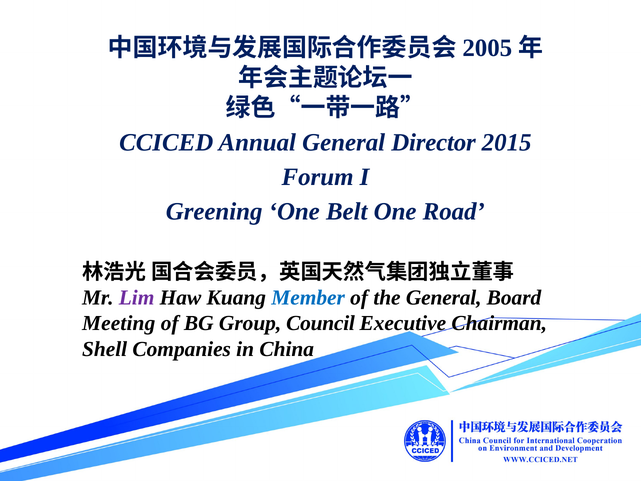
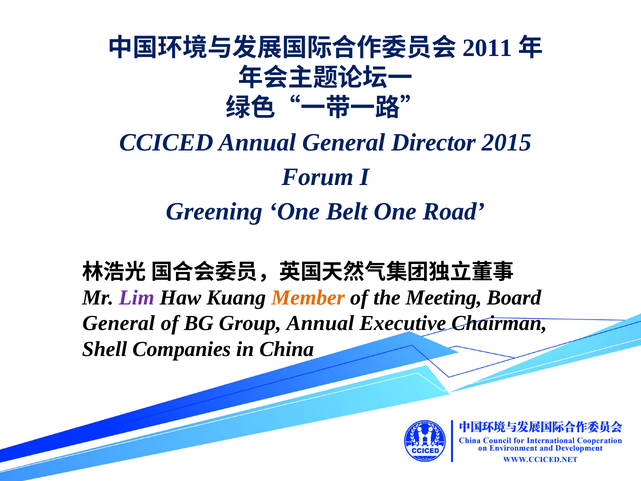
2005: 2005 -> 2011
Member colour: blue -> orange
the General: General -> Meeting
Meeting at (119, 323): Meeting -> General
Group Council: Council -> Annual
